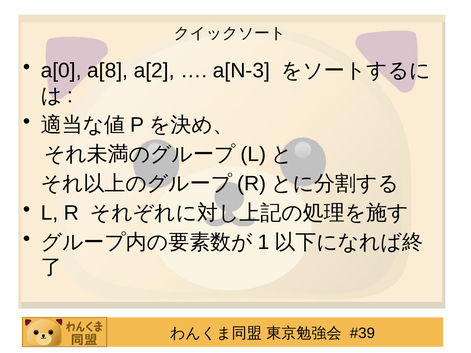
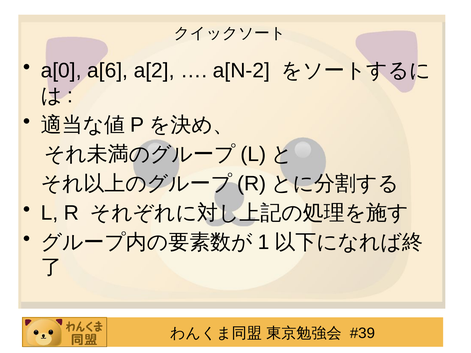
a[8: a[8 -> a[6
a[N-3: a[N-3 -> a[N-2
